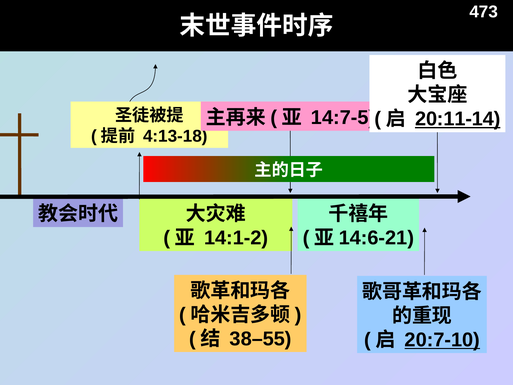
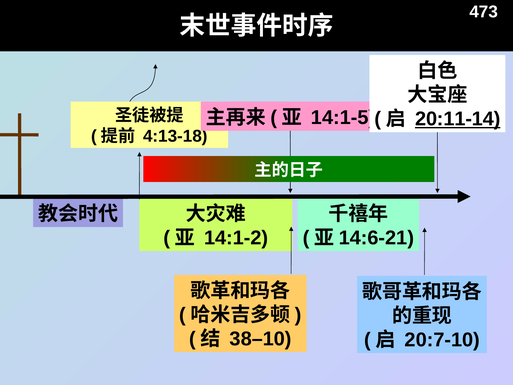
14:7-5: 14:7-5 -> 14:1-5
38–55: 38–55 -> 38–10
20:7-10 underline: present -> none
